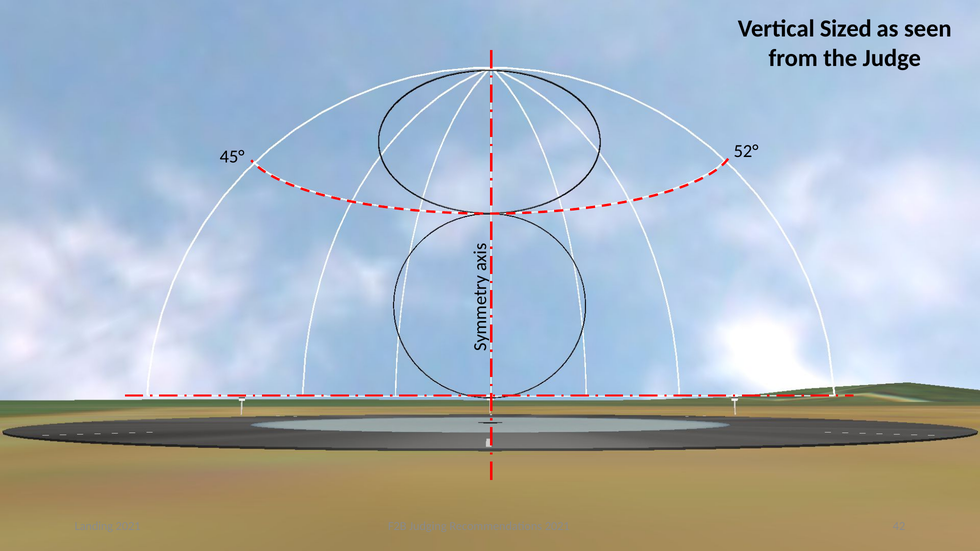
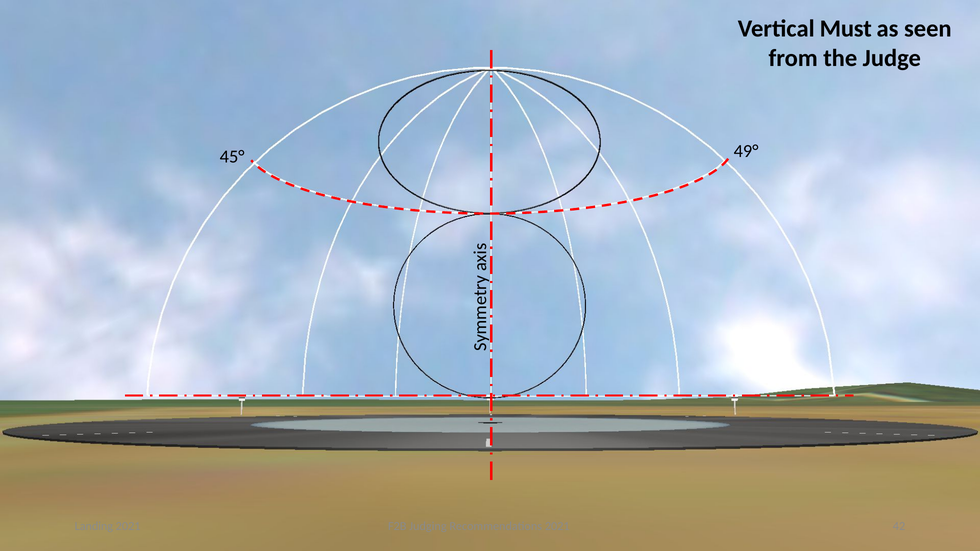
Sized: Sized -> Must
52°: 52° -> 49°
